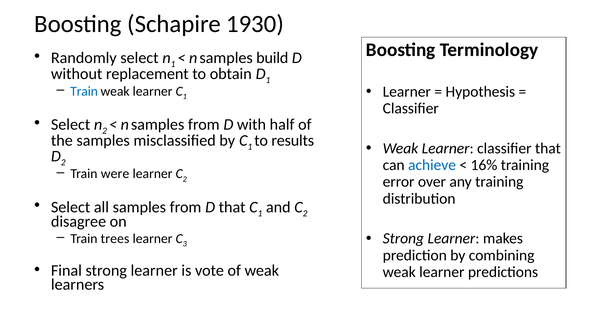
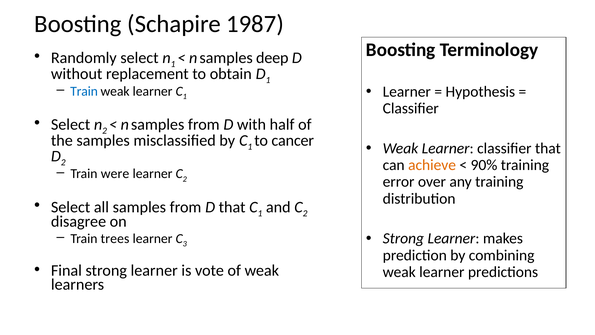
1930: 1930 -> 1987
build: build -> deep
results: results -> cancer
achieve colour: blue -> orange
16%: 16% -> 90%
